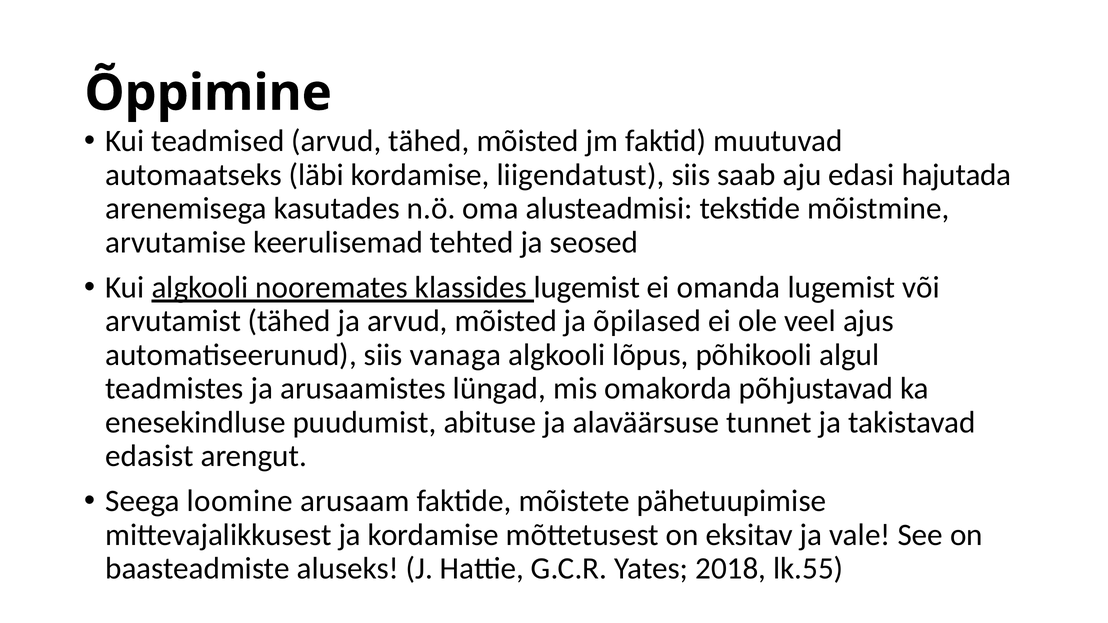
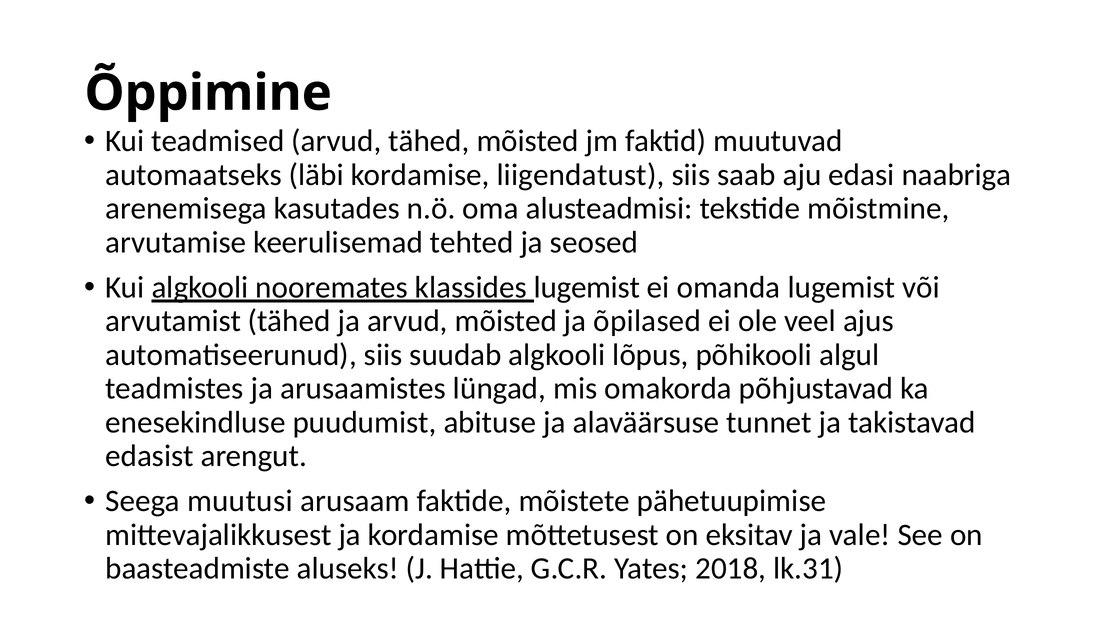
hajutada: hajutada -> naabriga
vanaga: vanaga -> suudab
loomine: loomine -> muutusi
lk.55: lk.55 -> lk.31
